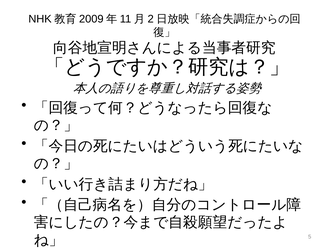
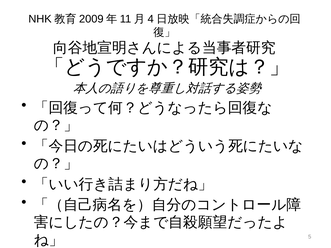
2: 2 -> 4
